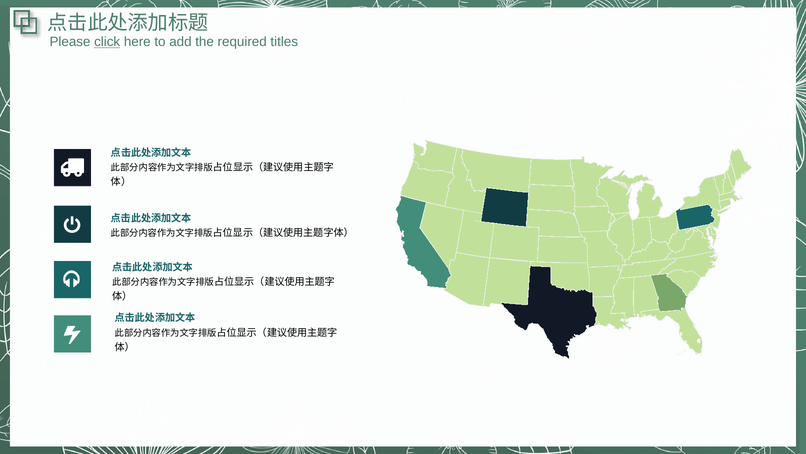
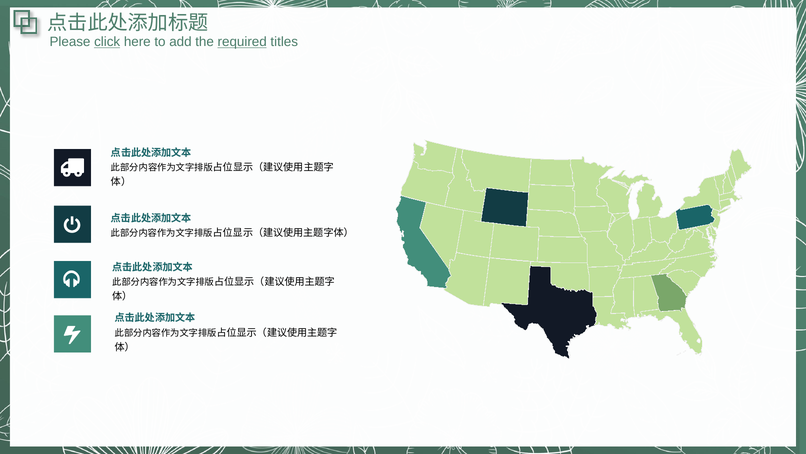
required underline: none -> present
